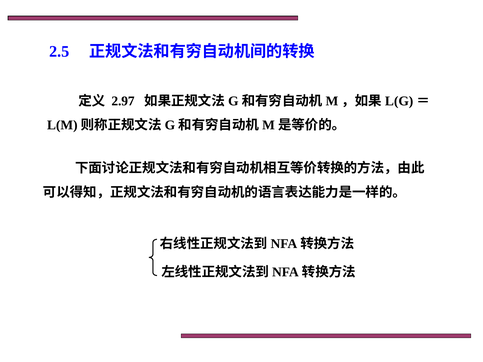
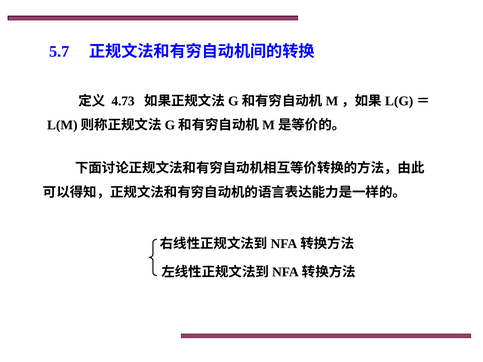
2.5: 2.5 -> 5.7
2.97: 2.97 -> 4.73
